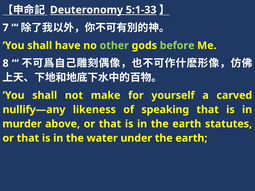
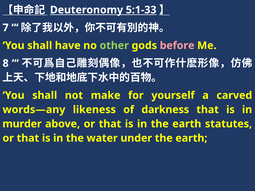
before colour: light green -> pink
nullify—any: nullify—any -> words—any
speaking: speaking -> darkness
